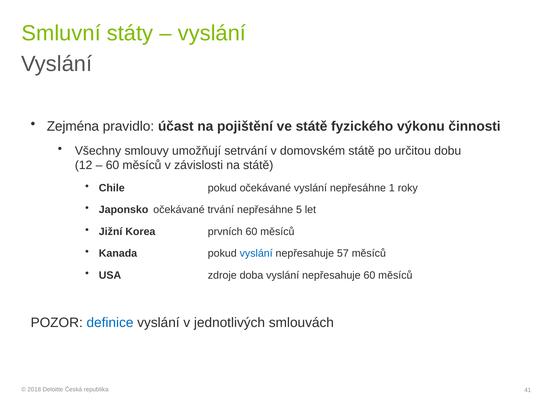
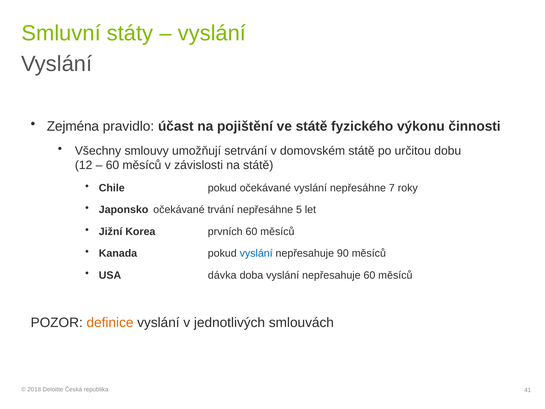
1: 1 -> 7
57: 57 -> 90
zdroje: zdroje -> dávka
definice colour: blue -> orange
